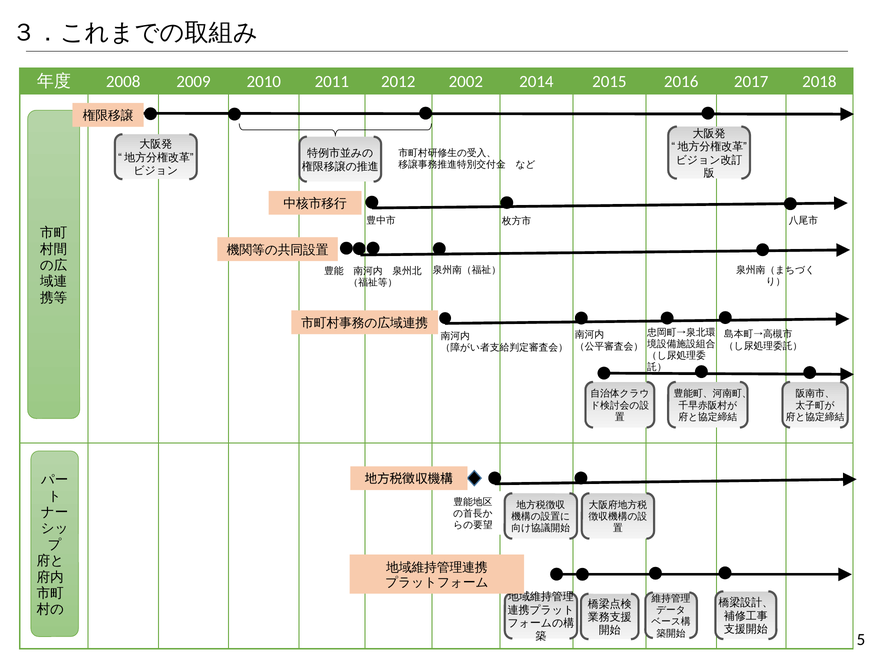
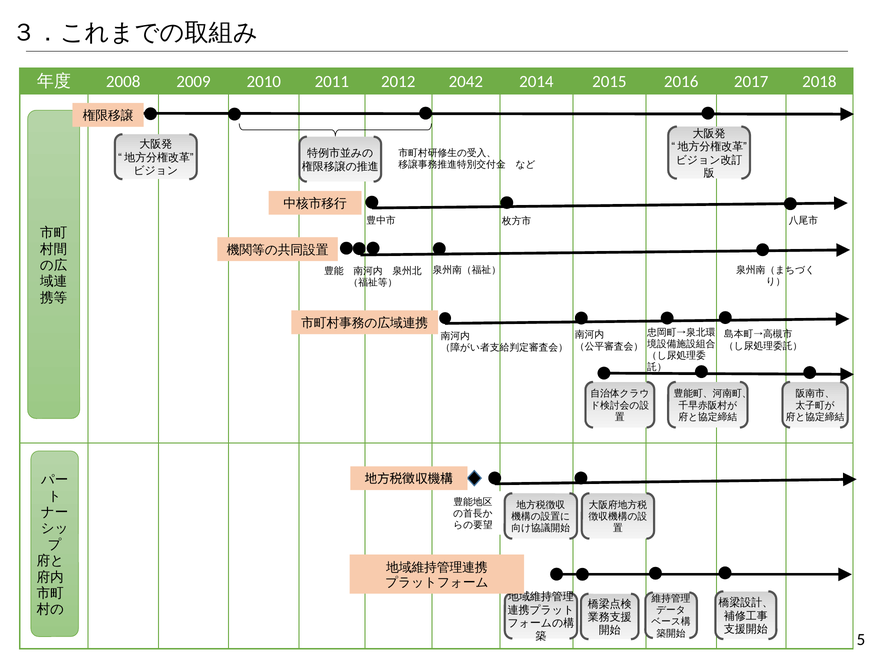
2002: 2002 -> 2042
